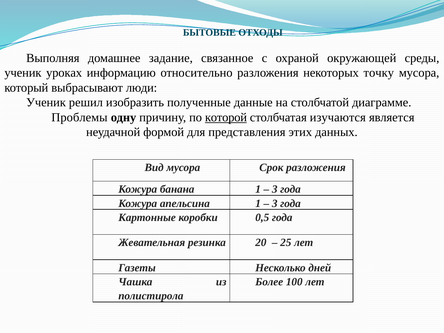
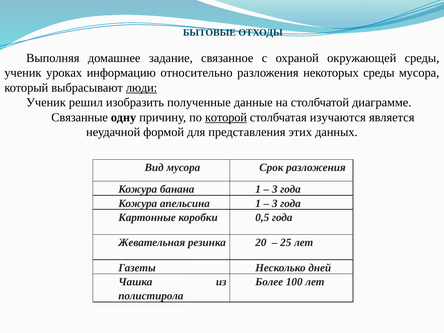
некоторых точку: точку -> среды
люди underline: none -> present
Проблемы: Проблемы -> Связанные
